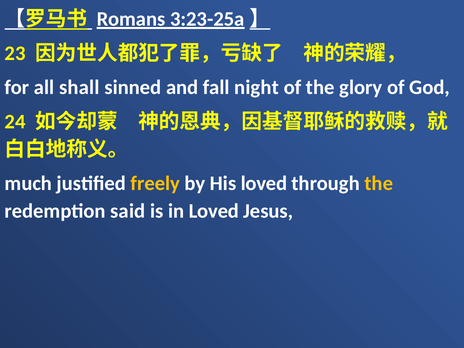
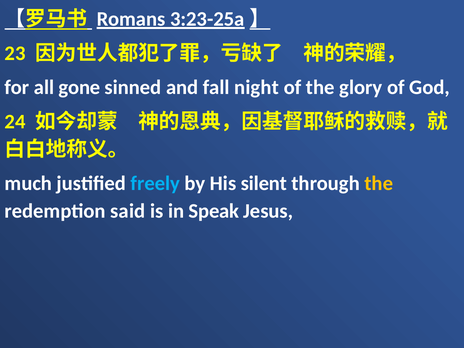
shall: shall -> gone
freely colour: yellow -> light blue
His loved: loved -> silent
in Loved: Loved -> Speak
